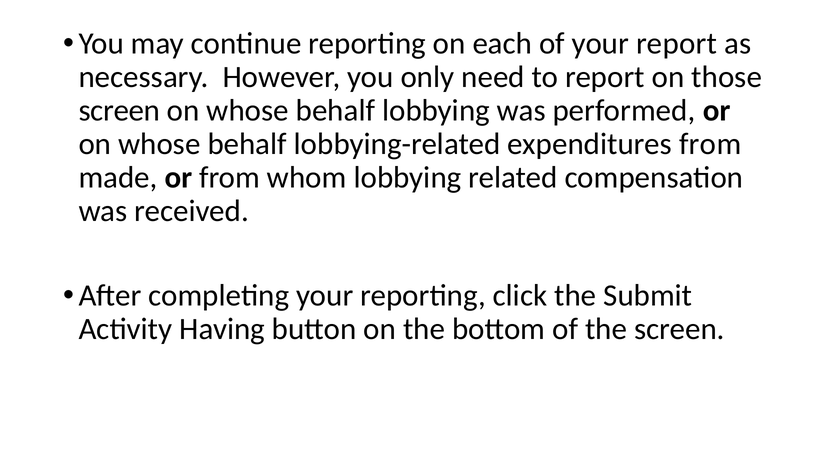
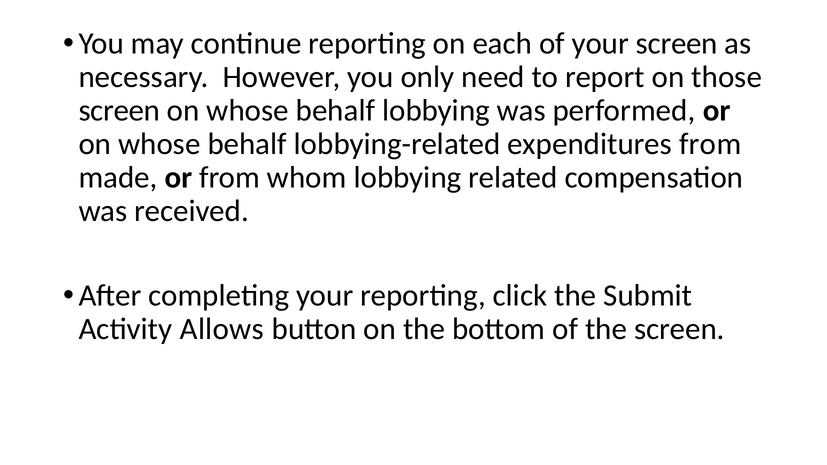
your report: report -> screen
Having: Having -> Allows
